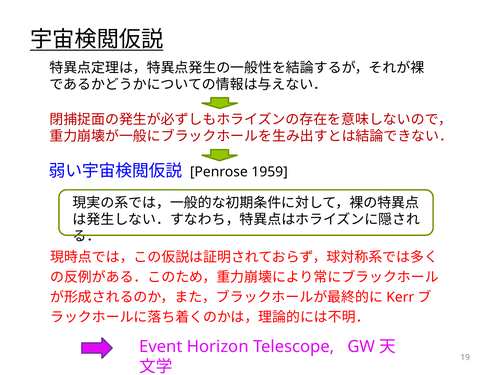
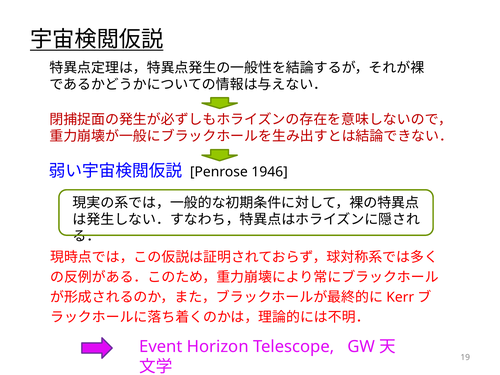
1959: 1959 -> 1946
